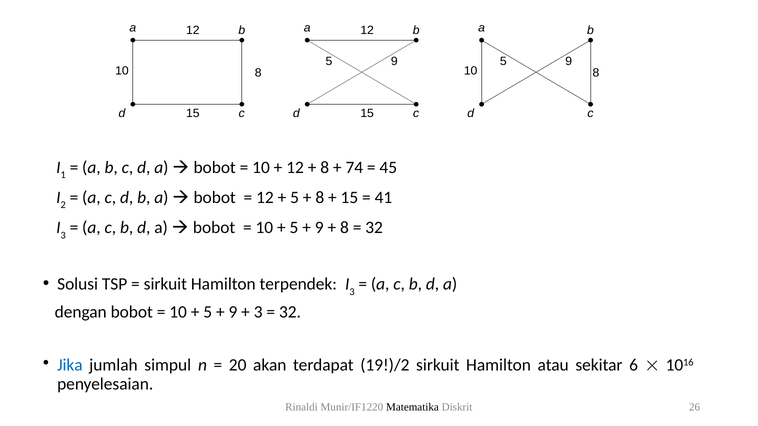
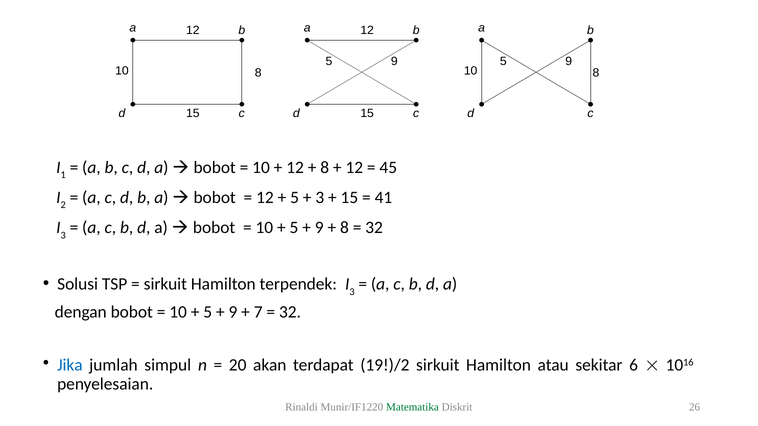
74 at (354, 168): 74 -> 12
8 at (320, 198): 8 -> 3
3 at (258, 312): 3 -> 7
Matematika colour: black -> green
